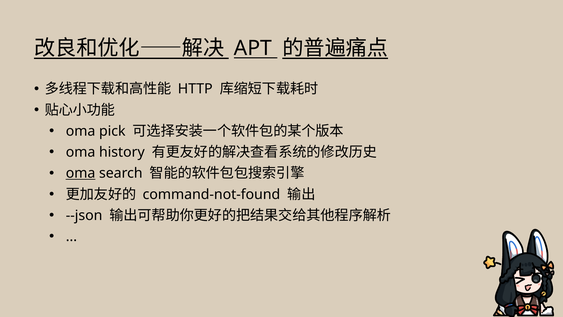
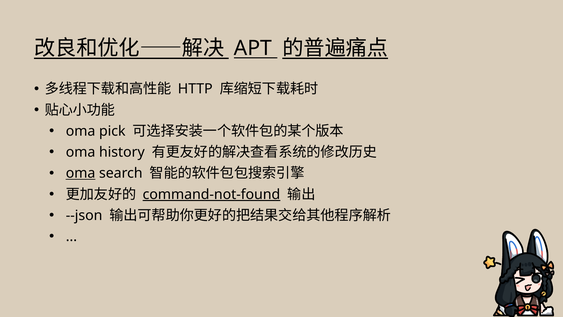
command-not-found underline: none -> present
